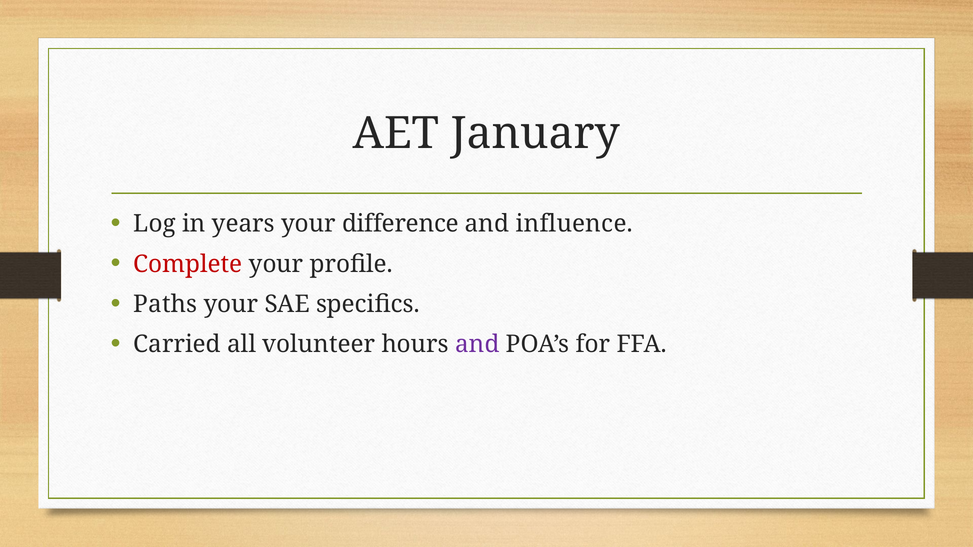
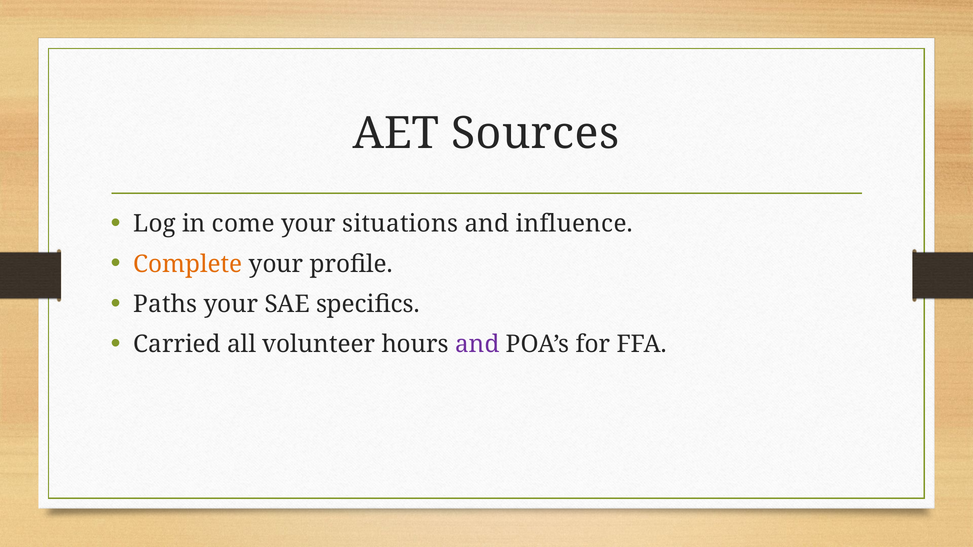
January: January -> Sources
years: years -> come
difference: difference -> situations
Complete colour: red -> orange
